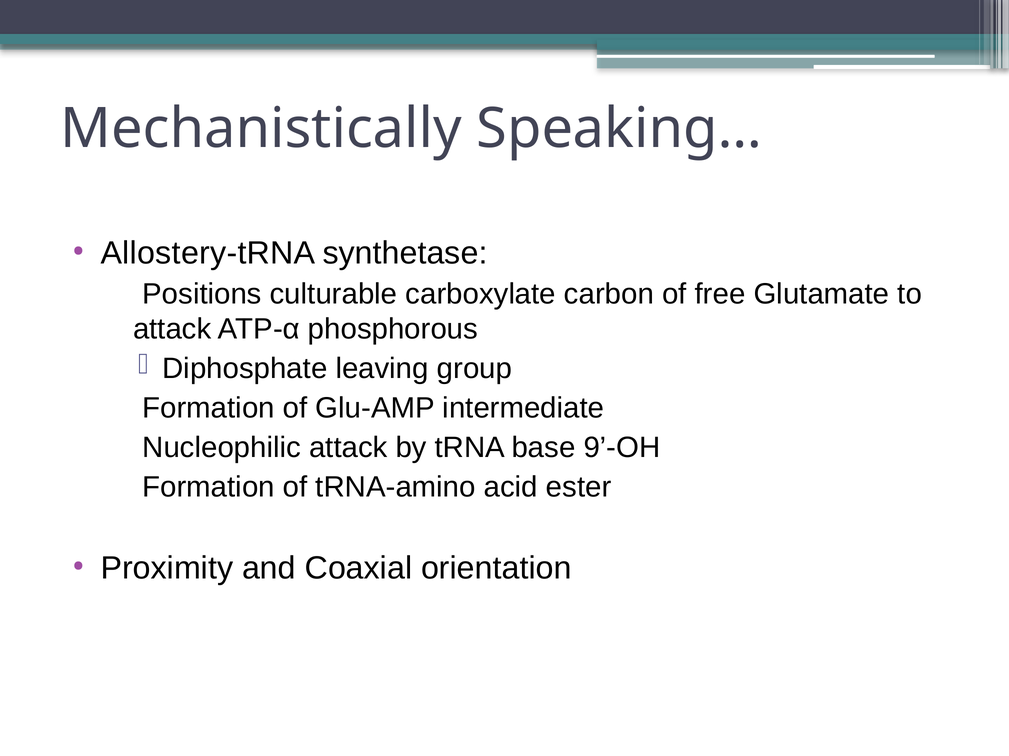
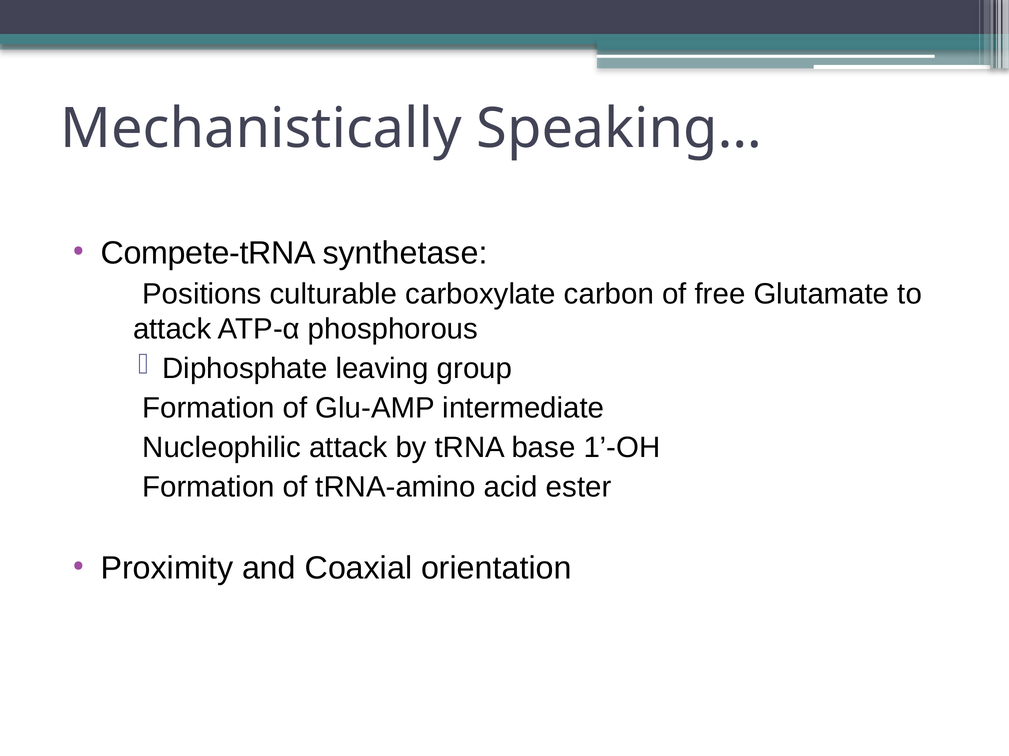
Allostery-tRNA: Allostery-tRNA -> Compete-tRNA
9’-OH: 9’-OH -> 1’-OH
